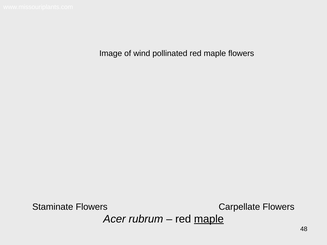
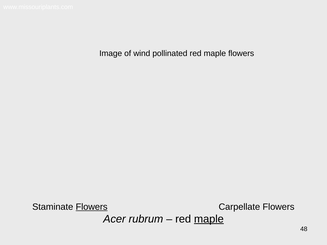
Flowers at (92, 207) underline: none -> present
